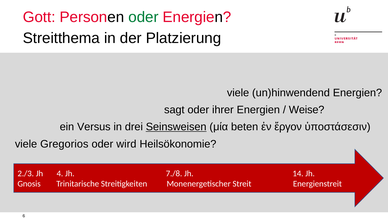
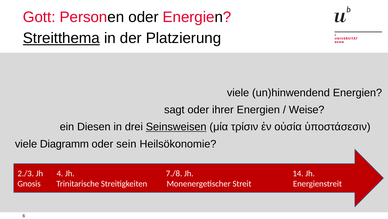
oder at (143, 17) colour: green -> black
Streitthema underline: none -> present
Versus: Versus -> Diesen
beten: beten -> τρίσιν
ἔργον: ἔργον -> οὐσία
Gregorios: Gregorios -> Diagramm
wird: wird -> sein
